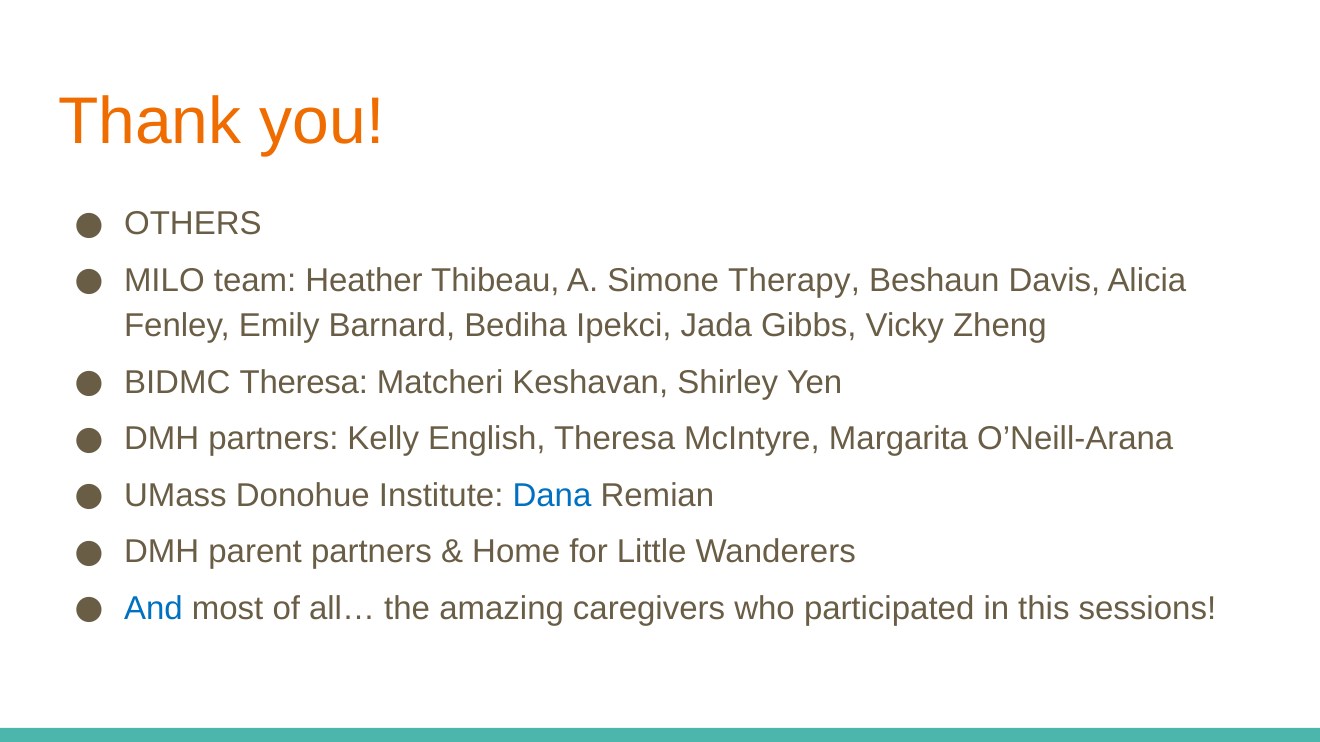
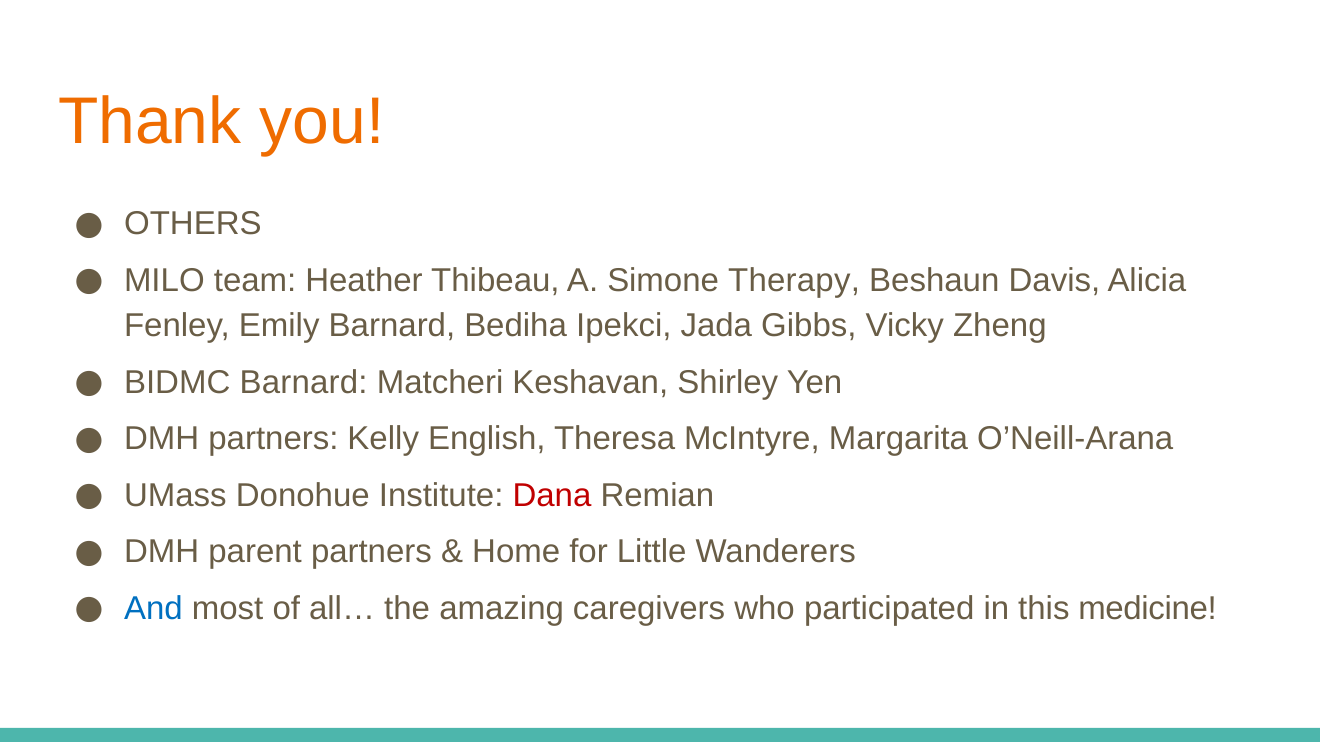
BIDMC Theresa: Theresa -> Barnard
Dana colour: blue -> red
sessions: sessions -> medicine
